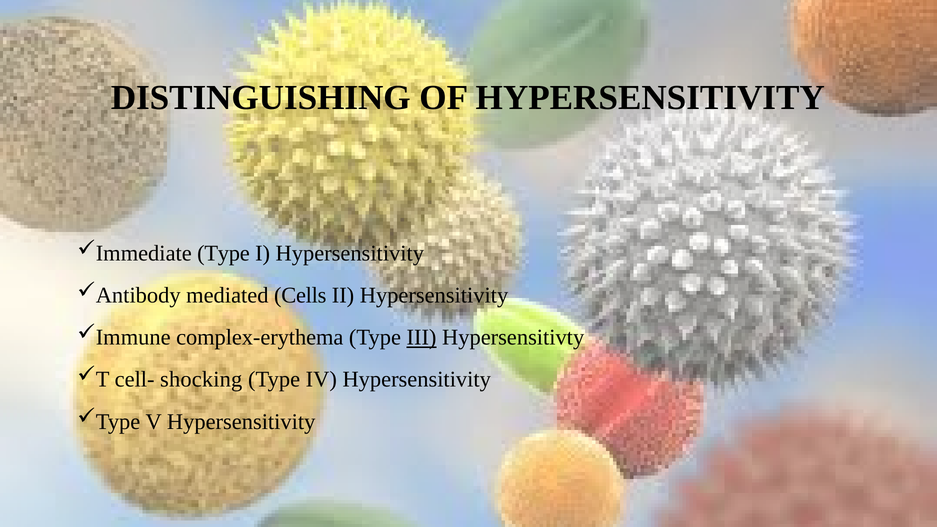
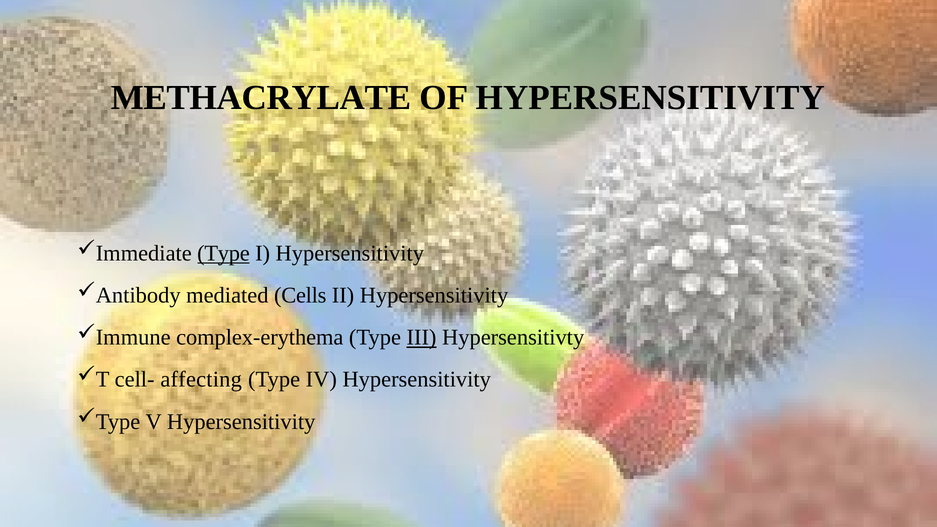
DISTINGUISHING: DISTINGUISHING -> METHACRYLATE
Type at (223, 253) underline: none -> present
shocking: shocking -> affecting
